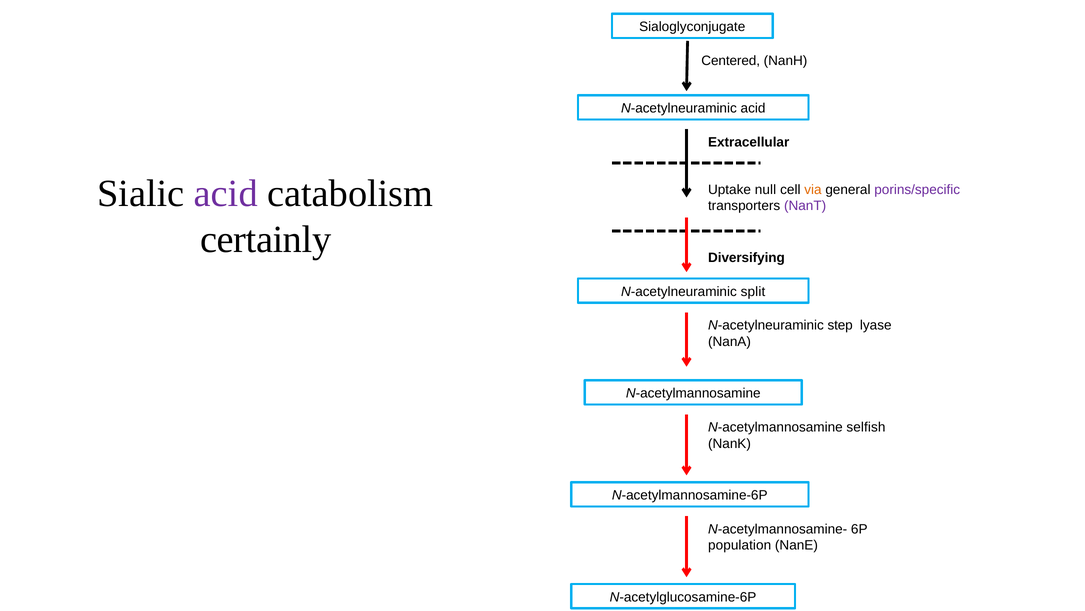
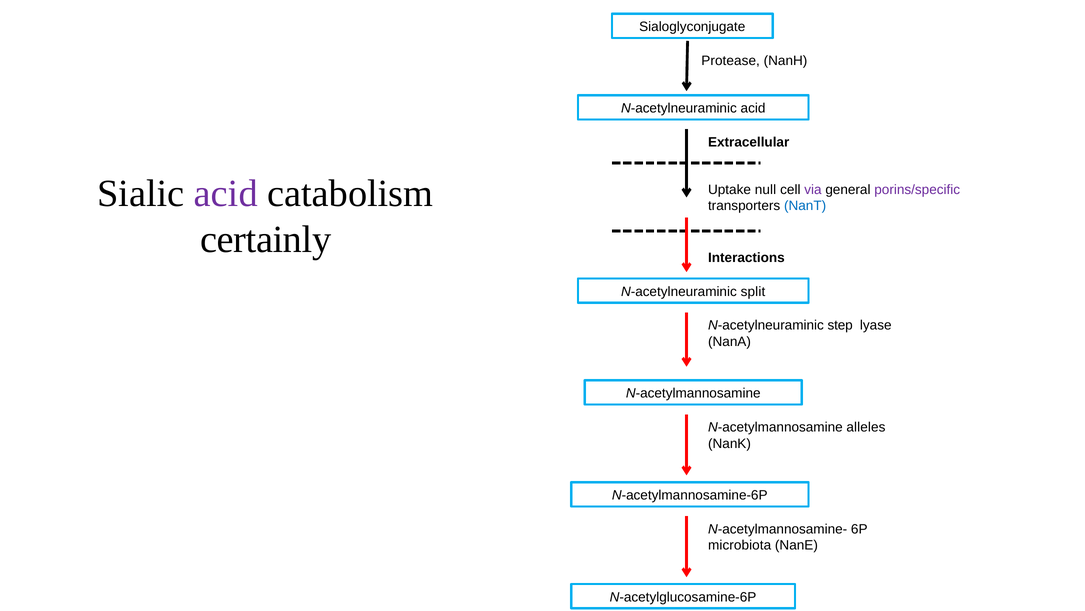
Centered: Centered -> Protease
via colour: orange -> purple
NanT colour: purple -> blue
Diversifying: Diversifying -> Interactions
selfish: selfish -> alleles
population: population -> microbiota
